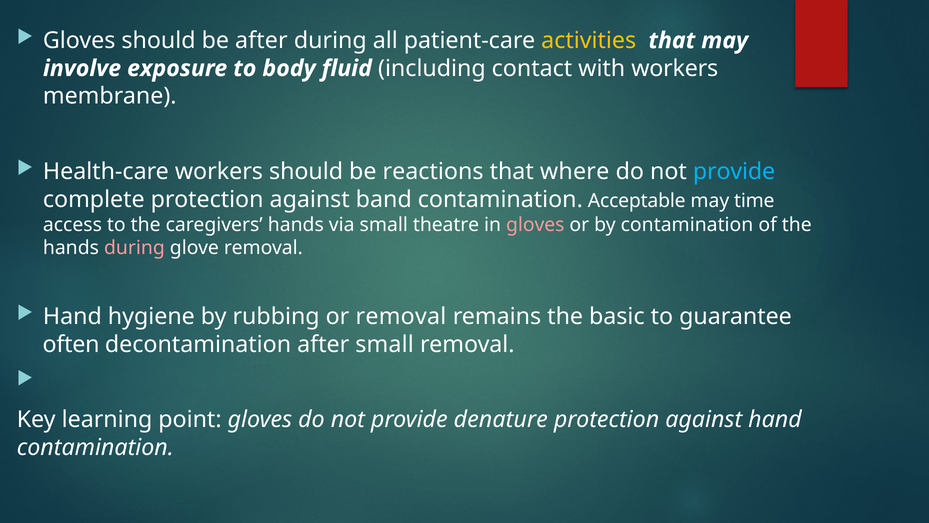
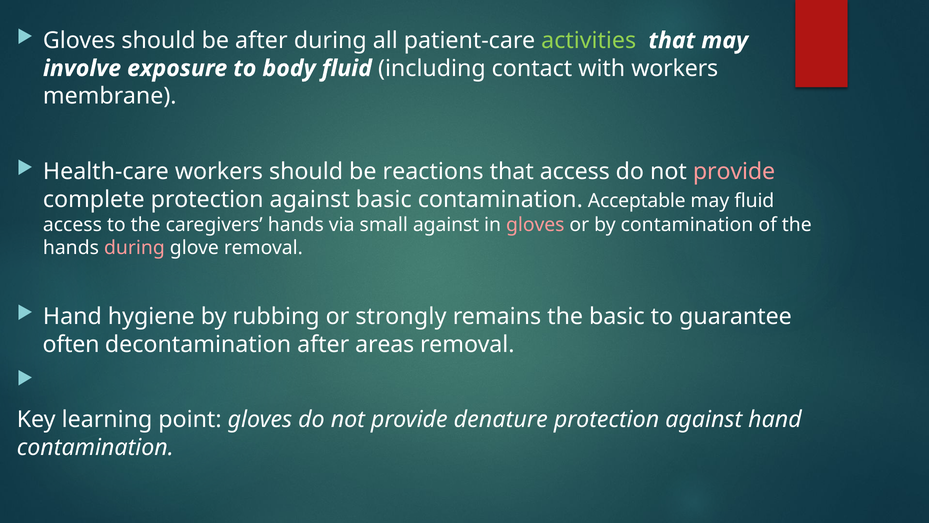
activities colour: yellow -> light green
that where: where -> access
provide at (734, 171) colour: light blue -> pink
against band: band -> basic
may time: time -> fluid
small theatre: theatre -> against
or removal: removal -> strongly
after small: small -> areas
